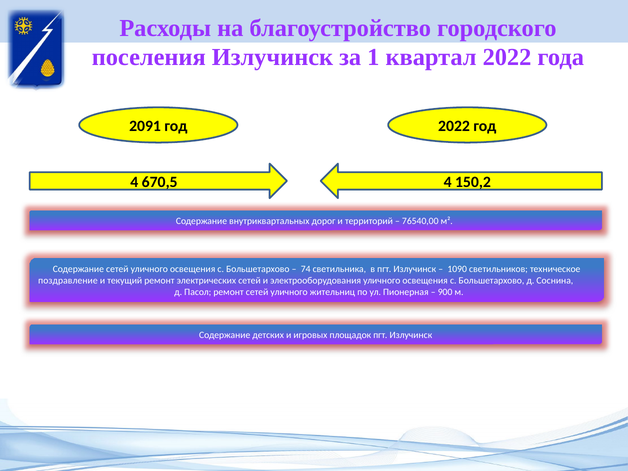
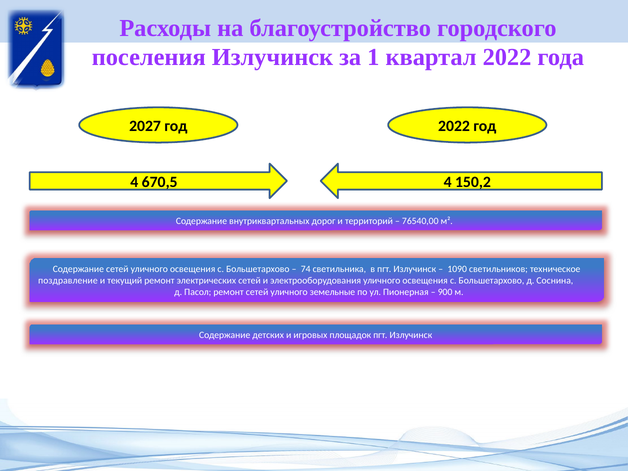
2091: 2091 -> 2027
жительниц: жительниц -> земельные
